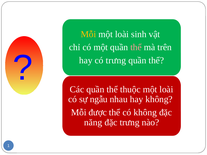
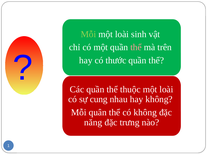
Mỗi at (88, 34) colour: yellow -> light green
có trưng: trưng -> thước
ngẫu: ngẫu -> cung
được: được -> quân
